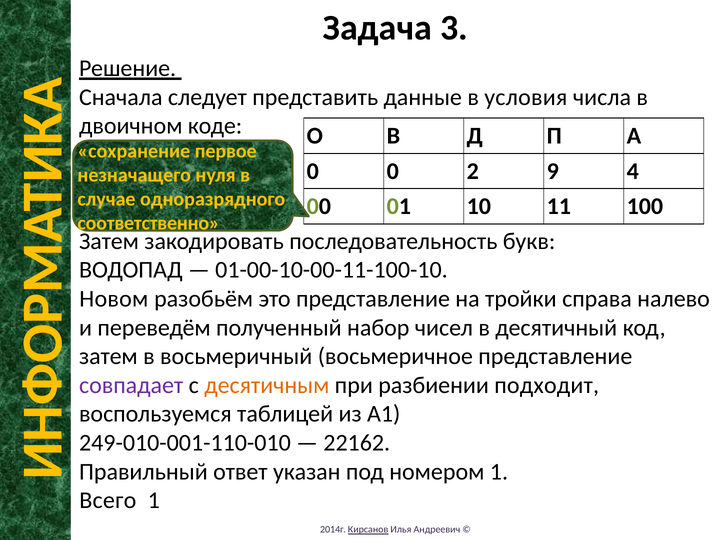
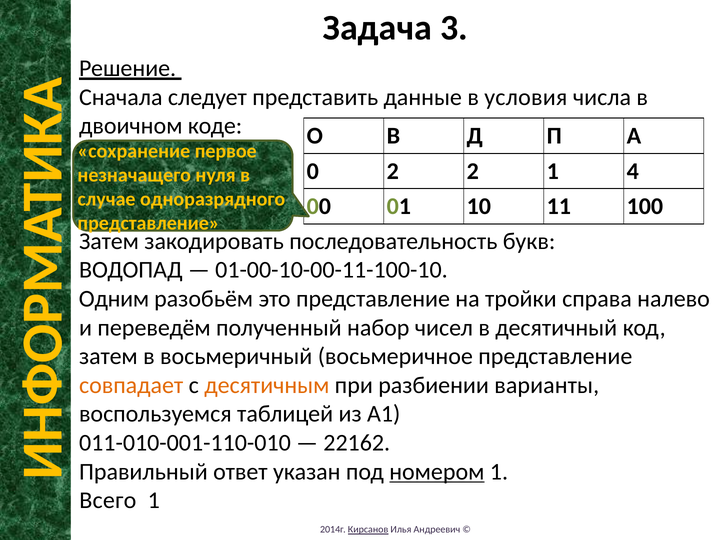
0 at (393, 171): 0 -> 2
2 9: 9 -> 1
соответственно at (149, 223): соответственно -> представление
Новом: Новом -> Одним
совпадает colour: purple -> orange
подходит: подходит -> варианты
249-010-001-110-010: 249-010-001-110-010 -> 011-010-001-110-010
номером underline: none -> present
